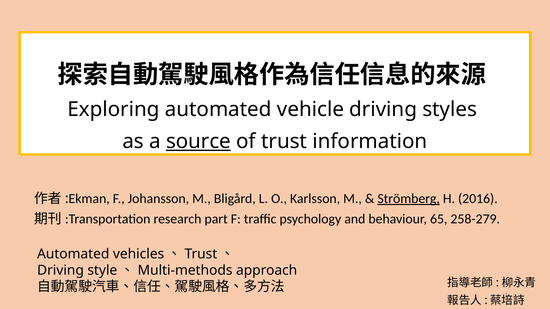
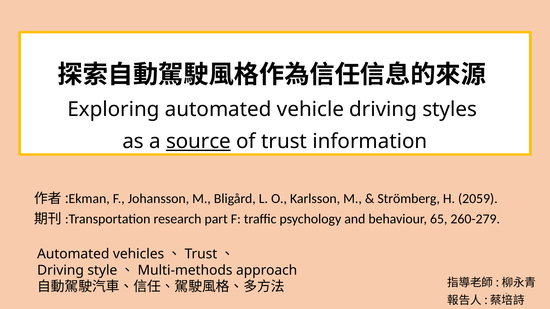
Strömberg underline: present -> none
2016: 2016 -> 2059
258-279: 258-279 -> 260-279
